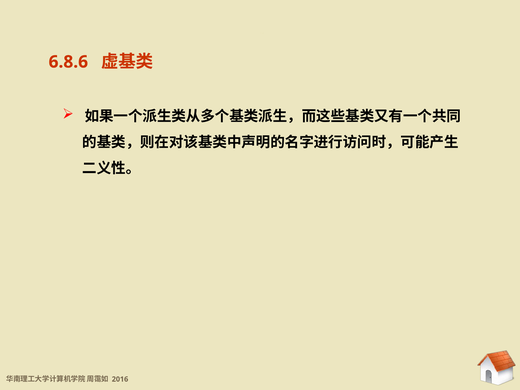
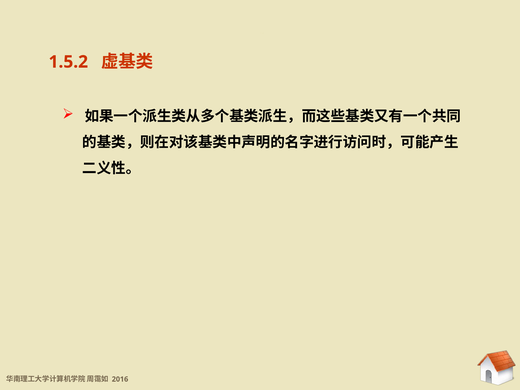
6.8.6: 6.8.6 -> 1.5.2
